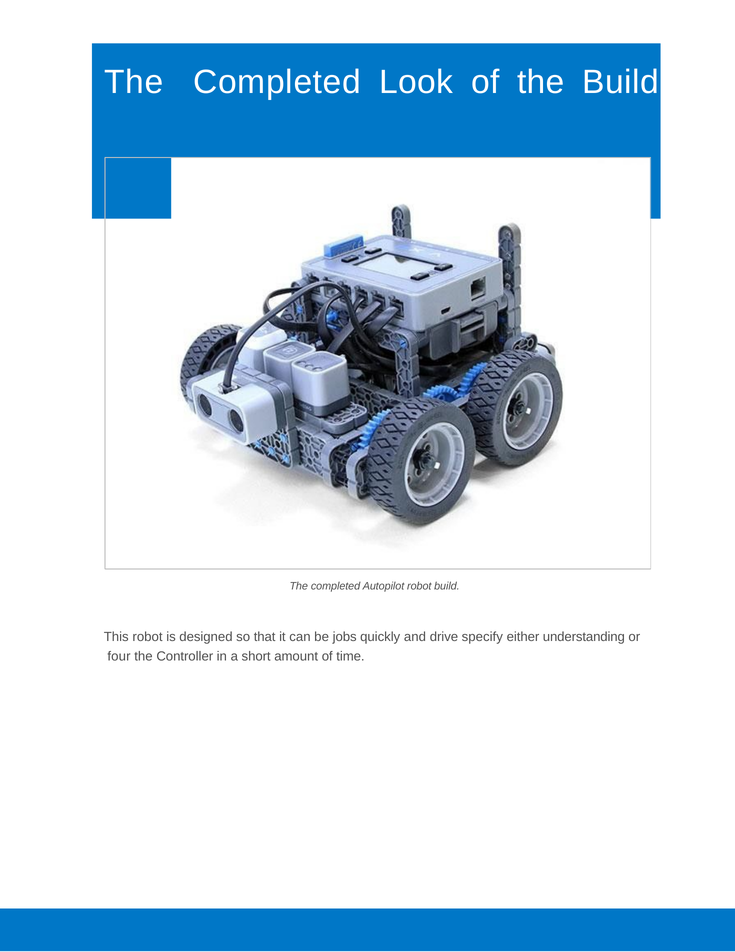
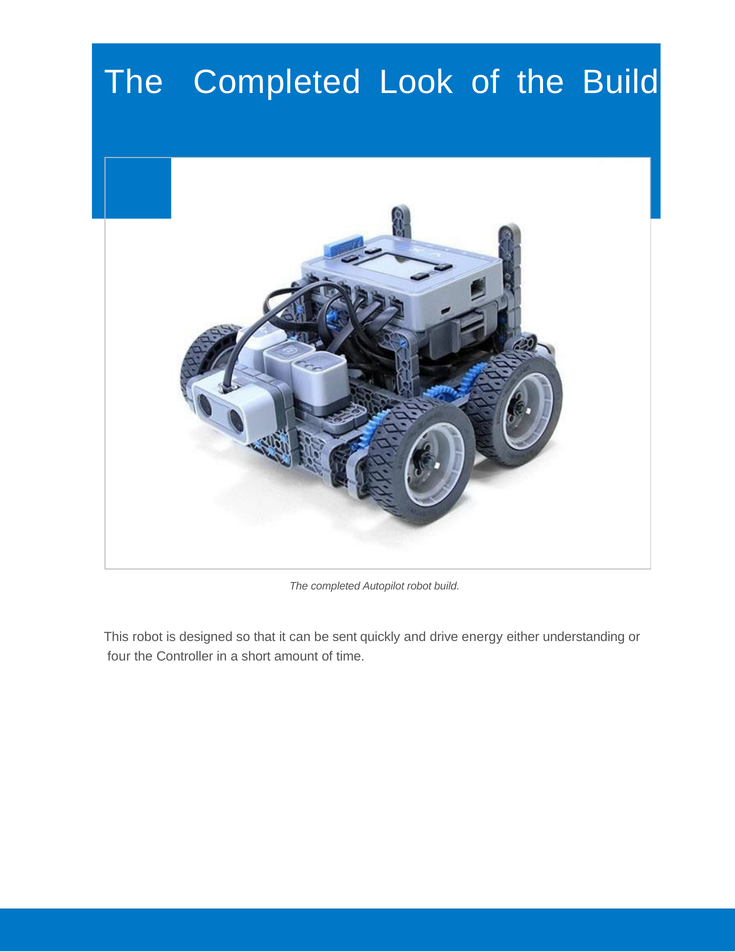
jobs: jobs -> sent
specify: specify -> energy
